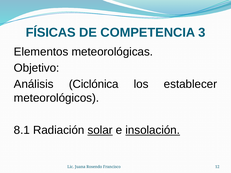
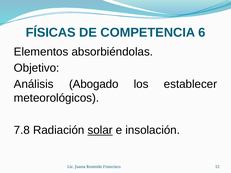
3: 3 -> 6
meteorológicas: meteorológicas -> absorbiéndolas
Ciclónica: Ciclónica -> Abogado
8.1: 8.1 -> 7.8
insolación underline: present -> none
